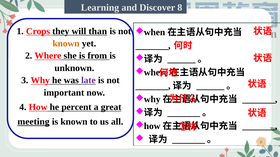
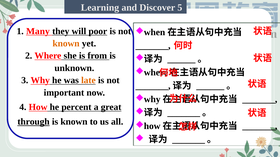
8: 8 -> 5
Crops: Crops -> Many
than: than -> poor
late colour: purple -> orange
meeting: meeting -> through
